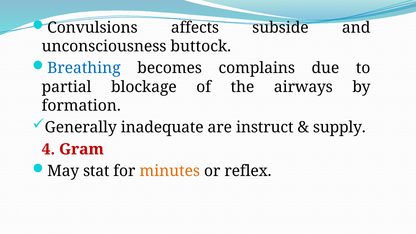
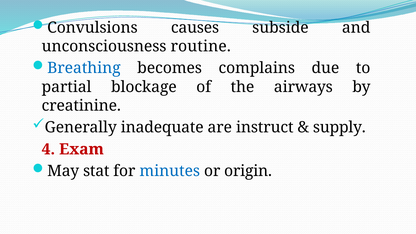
affects: affects -> causes
buttock: buttock -> routine
formation: formation -> creatinine
Gram: Gram -> Exam
minutes colour: orange -> blue
reflex: reflex -> origin
